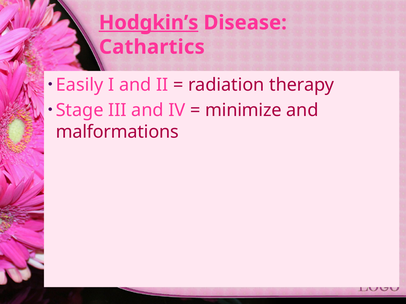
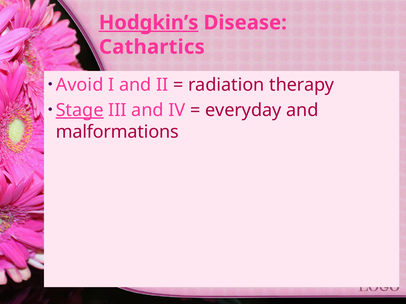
Easily: Easily -> Avoid
Stage underline: none -> present
minimize: minimize -> everyday
